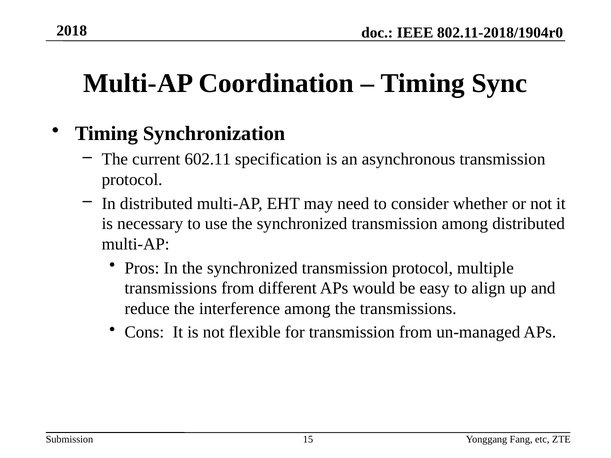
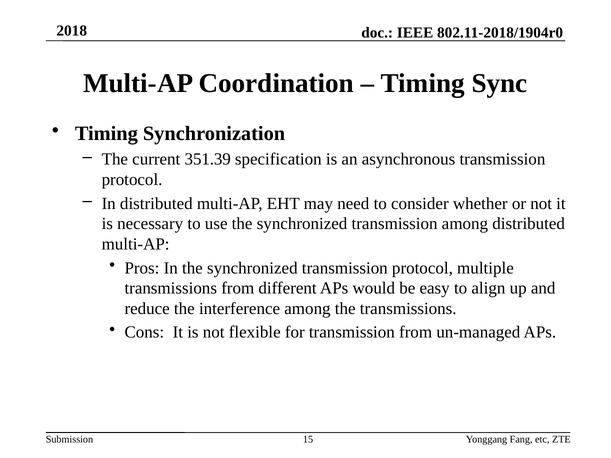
602.11: 602.11 -> 351.39
